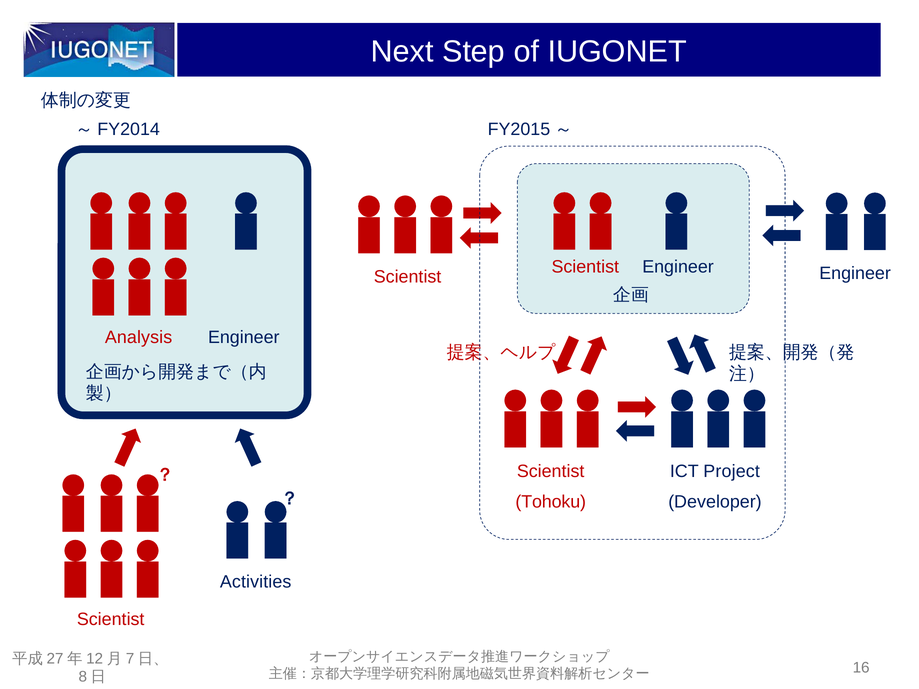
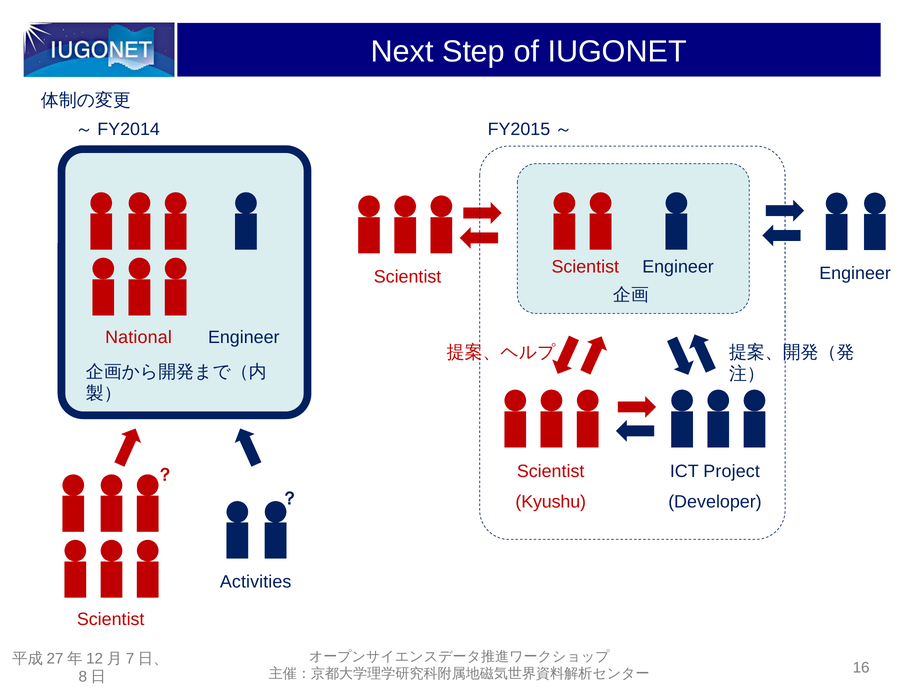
Analysis: Analysis -> National
Tohoku: Tohoku -> Kyushu
